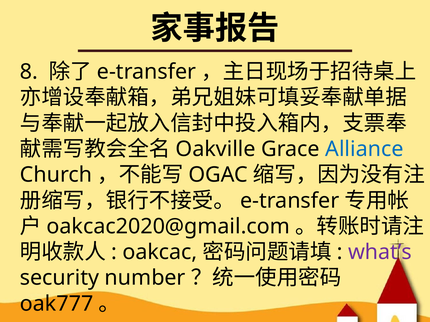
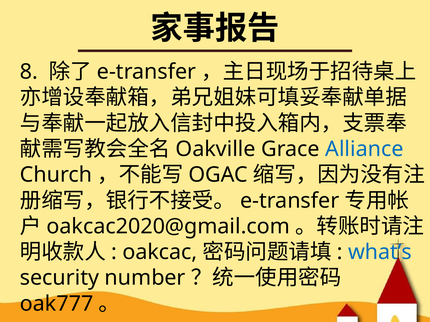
what’s colour: purple -> blue
